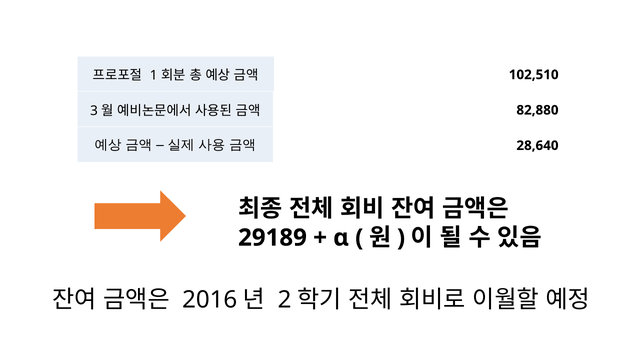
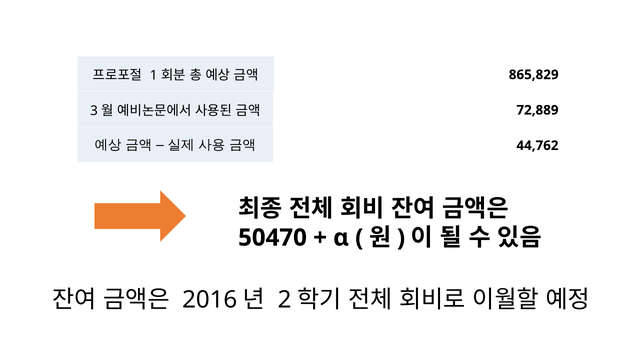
102,510: 102,510 -> 865,829
82,880: 82,880 -> 72,889
28,640: 28,640 -> 44,762
29189: 29189 -> 50470
